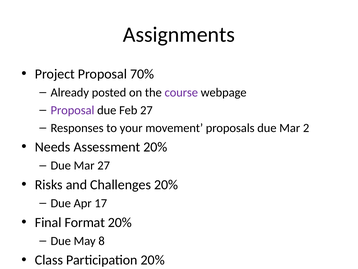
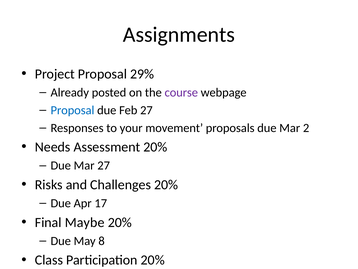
70%: 70% -> 29%
Proposal at (72, 110) colour: purple -> blue
Format: Format -> Maybe
